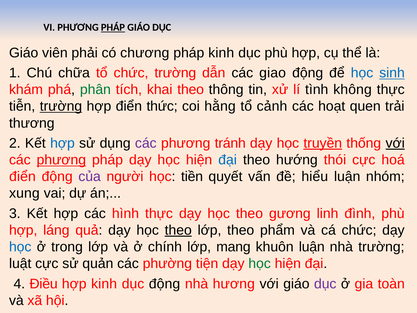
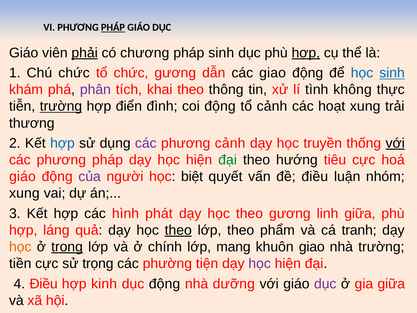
phải underline: none -> present
pháp kinh: kinh -> sinh
hợp at (306, 53) underline: none -> present
Chú chữa: chữa -> chức
chức trường: trường -> gương
phân colour: green -> purple
thức: thức -> đình
coi hằng: hằng -> động
hoạt quen: quen -> xung
phương tránh: tránh -> cảnh
truyền underline: present -> none
phương at (61, 160) underline: present -> none
đại at (228, 160) colour: blue -> green
thói: thói -> tiêu
điển at (22, 177): điển -> giáo
tiền: tiền -> biệt
đề hiểu: hiểu -> điều
hình thực: thực -> phát
linh đình: đình -> giữa
cá chức: chức -> tranh
học at (20, 247) colour: blue -> orange
trong underline: none -> present
khuôn luận: luận -> giao
luật: luật -> tiền
quản: quản -> trọng
học at (260, 263) colour: green -> purple
hương: hương -> dưỡng
gia toàn: toàn -> giữa
